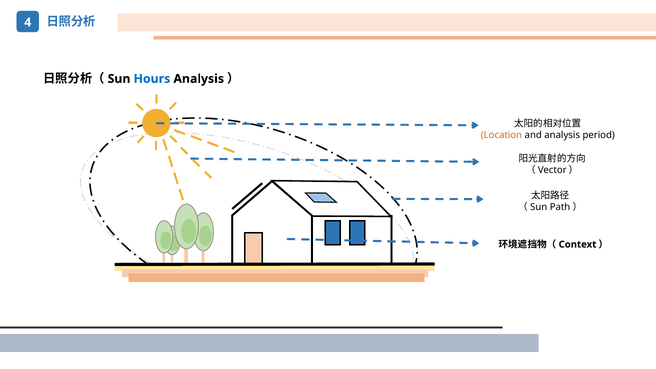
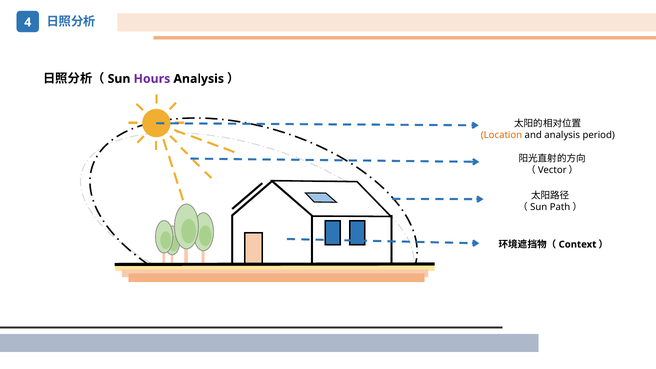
Hours colour: blue -> purple
